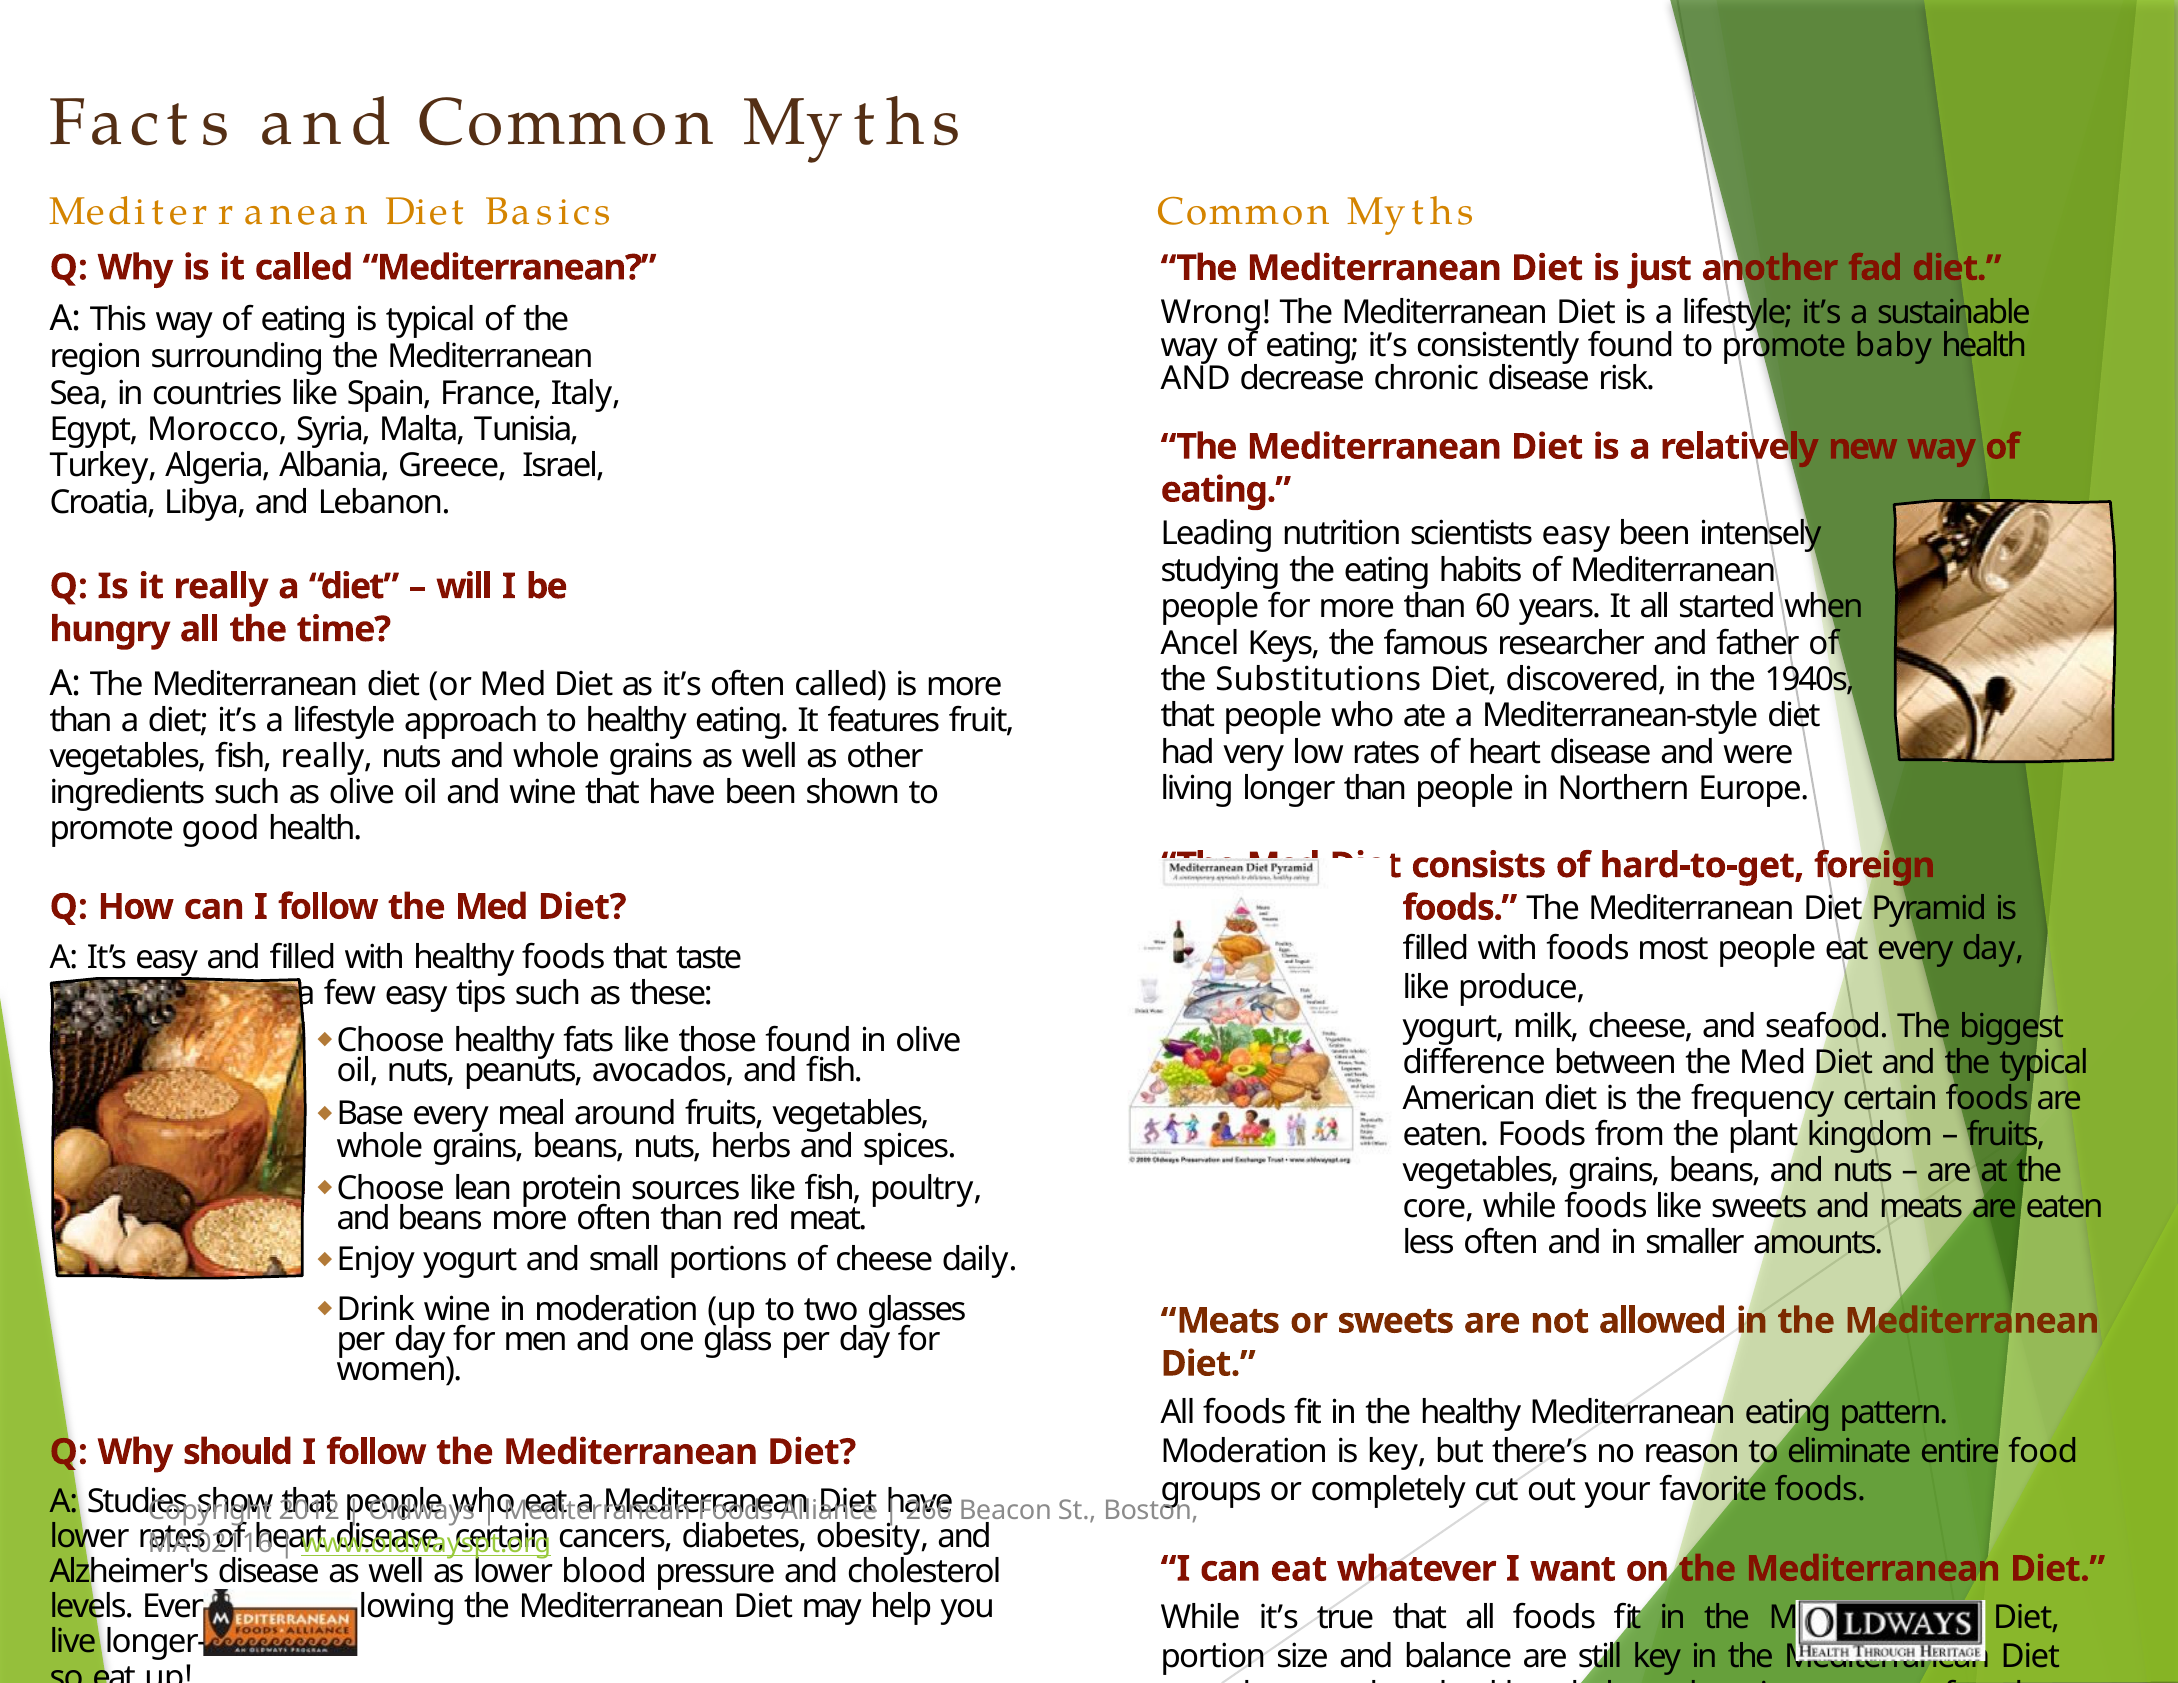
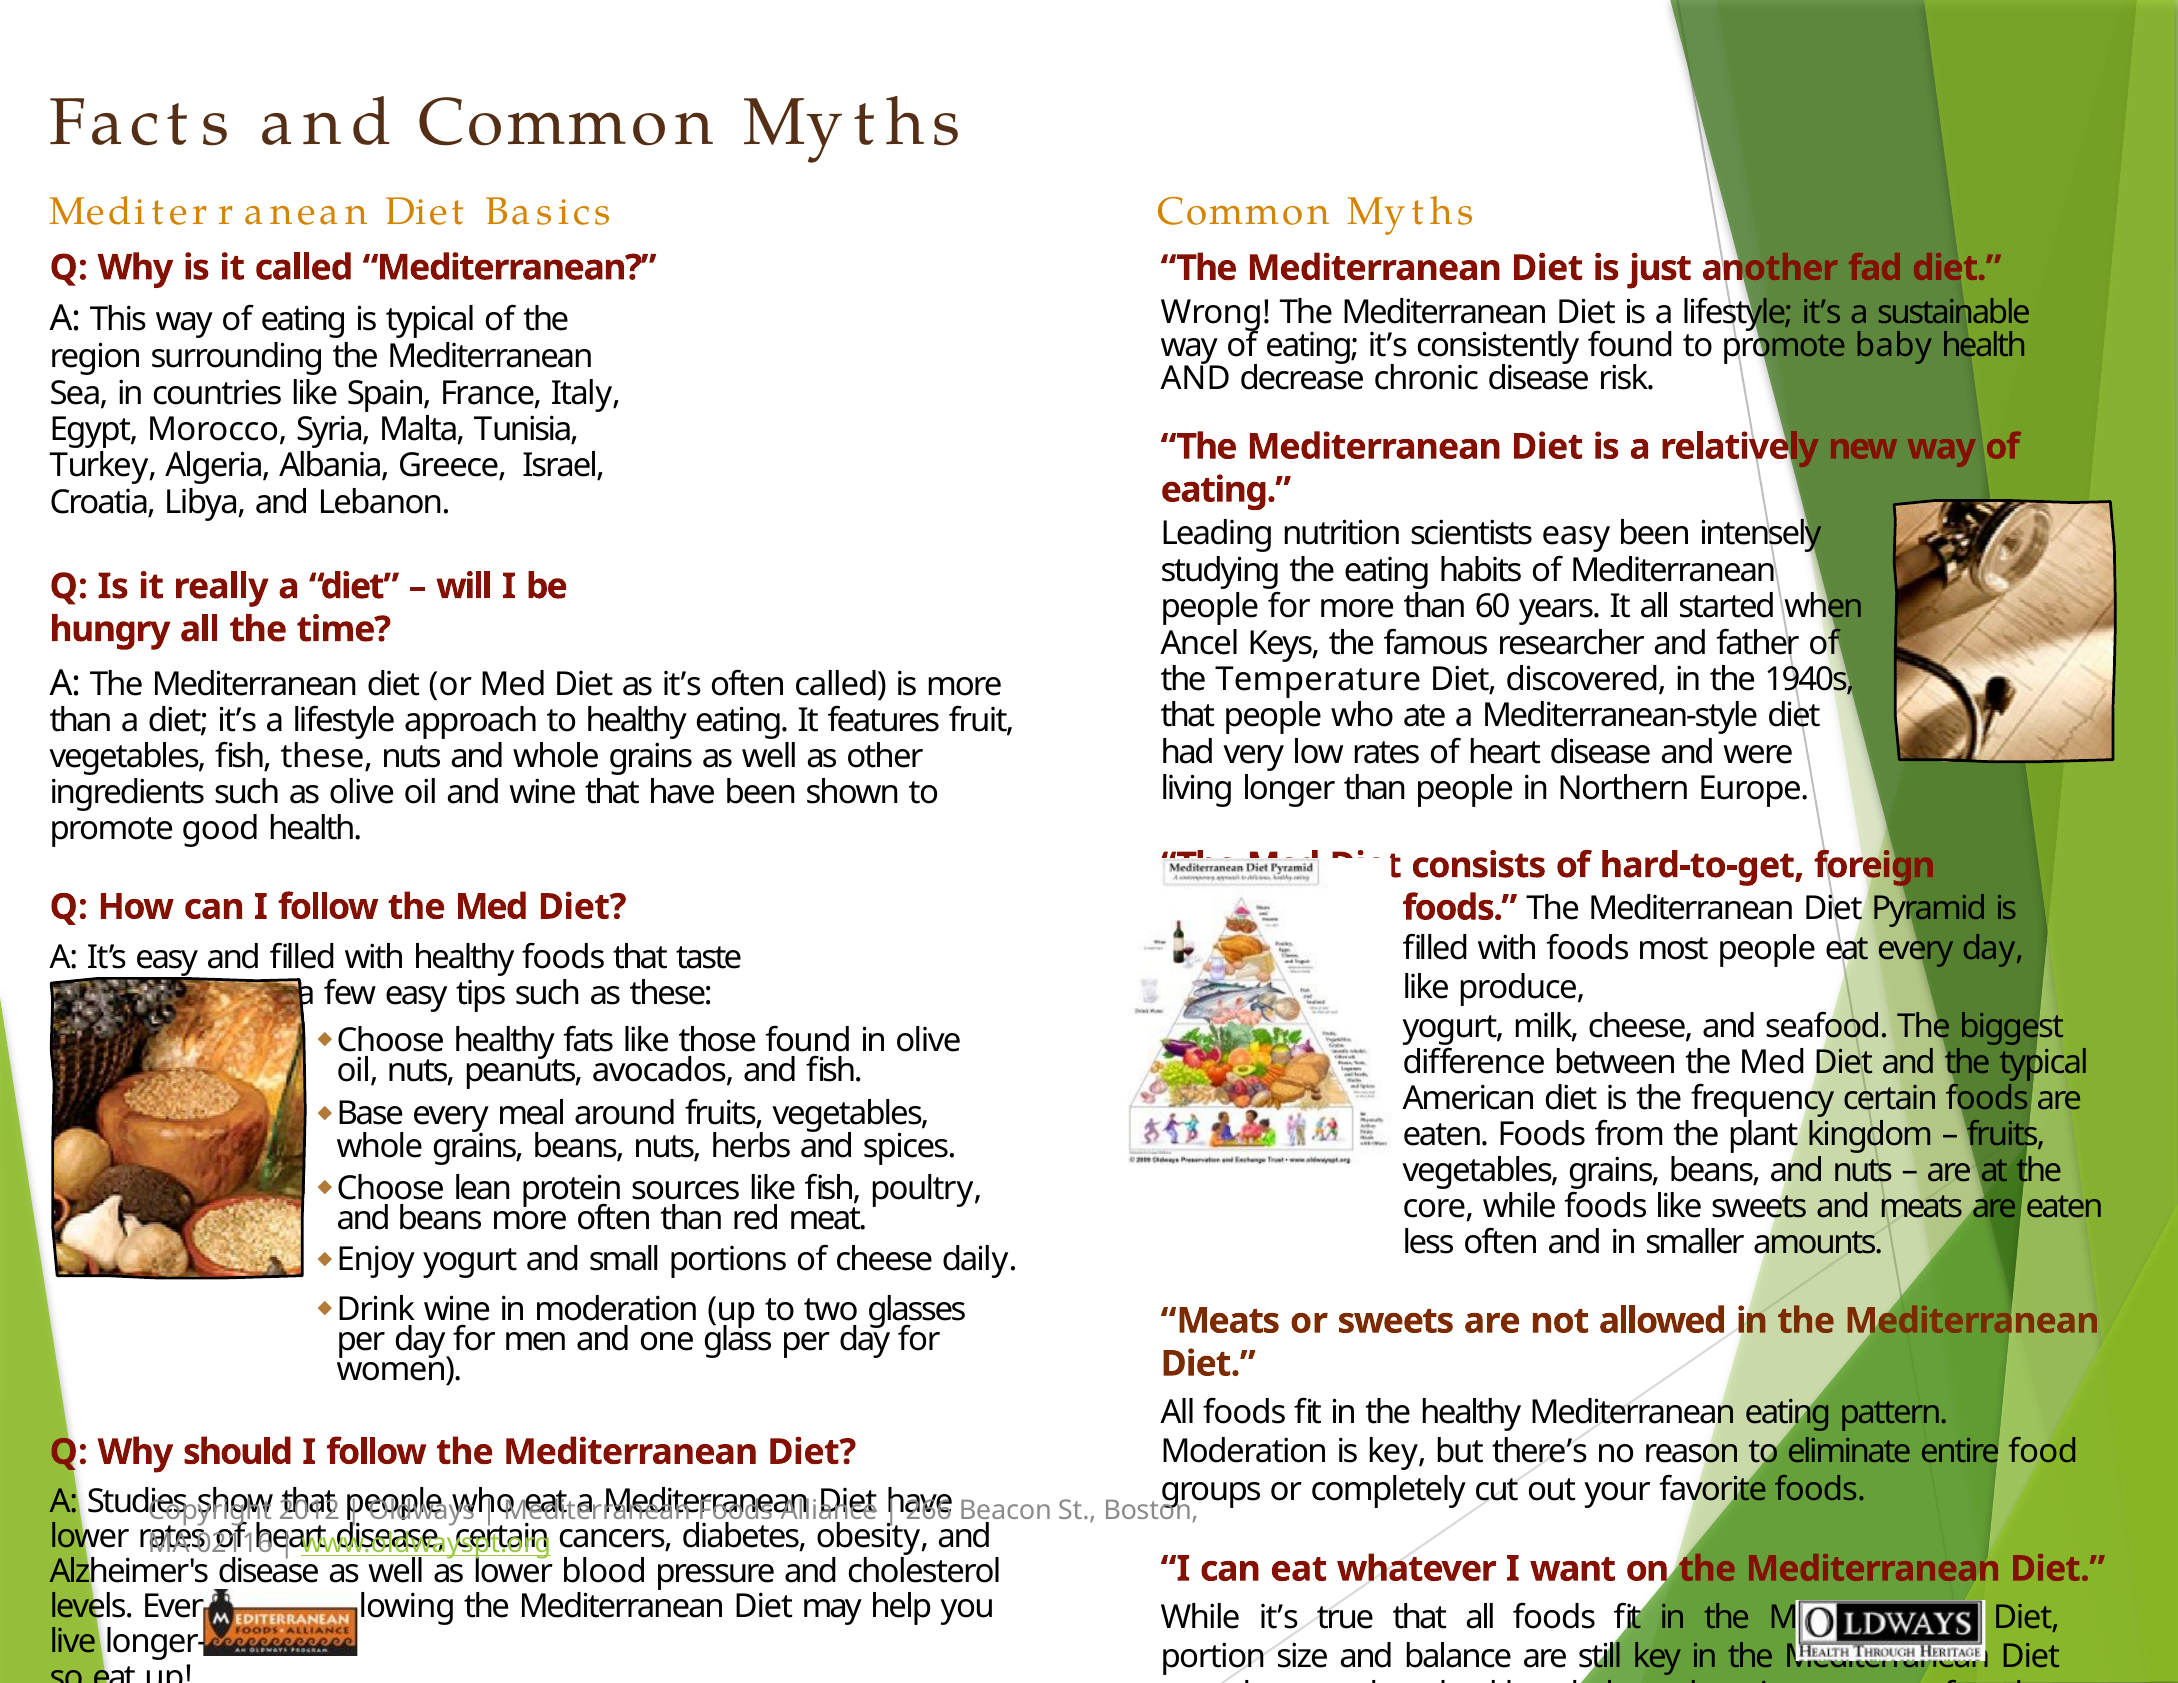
Substitutions: Substitutions -> Temperature
fish really: really -> these
